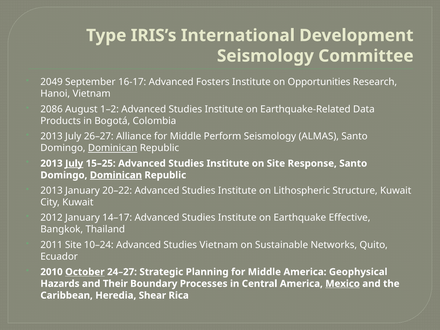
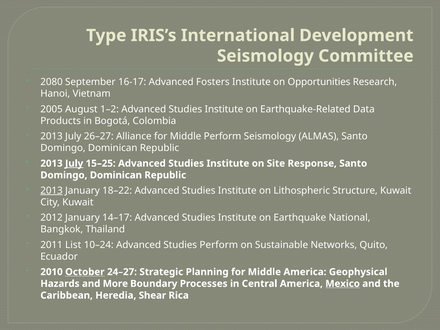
2049: 2049 -> 2080
2086: 2086 -> 2005
Dominican at (113, 148) underline: present -> none
Dominican at (116, 175) underline: present -> none
2013 at (52, 191) underline: none -> present
20–22: 20–22 -> 18–22
Effective: Effective -> National
2011 Site: Site -> List
Studies Vietnam: Vietnam -> Perform
Their: Their -> More
